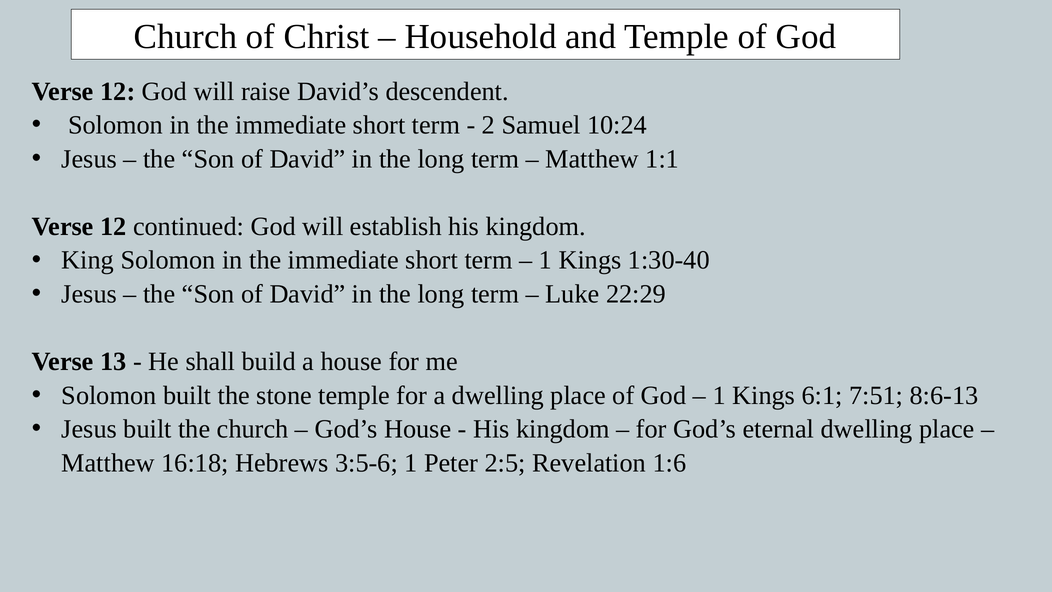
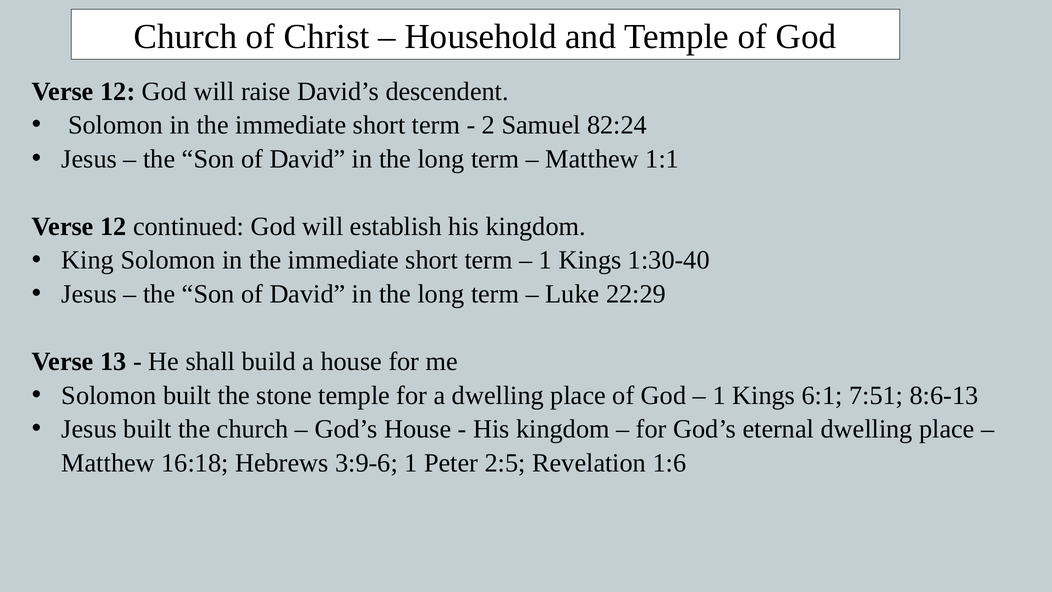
10:24: 10:24 -> 82:24
3:5-6: 3:5-6 -> 3:9-6
